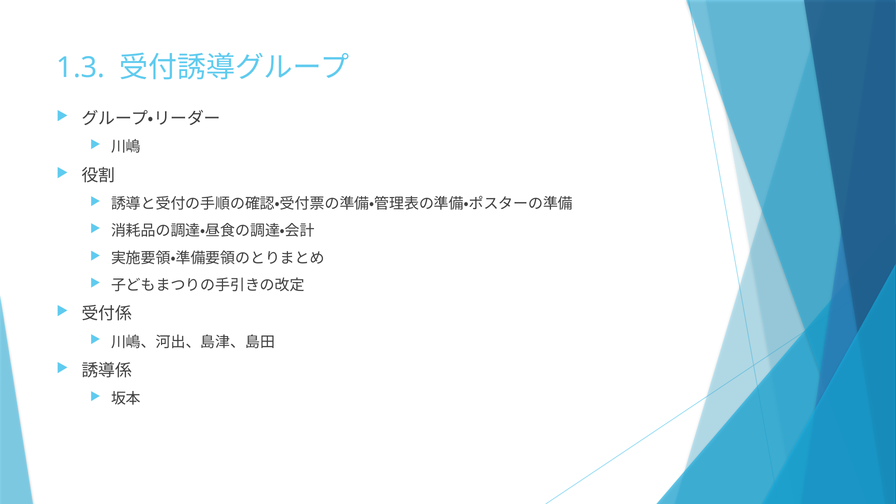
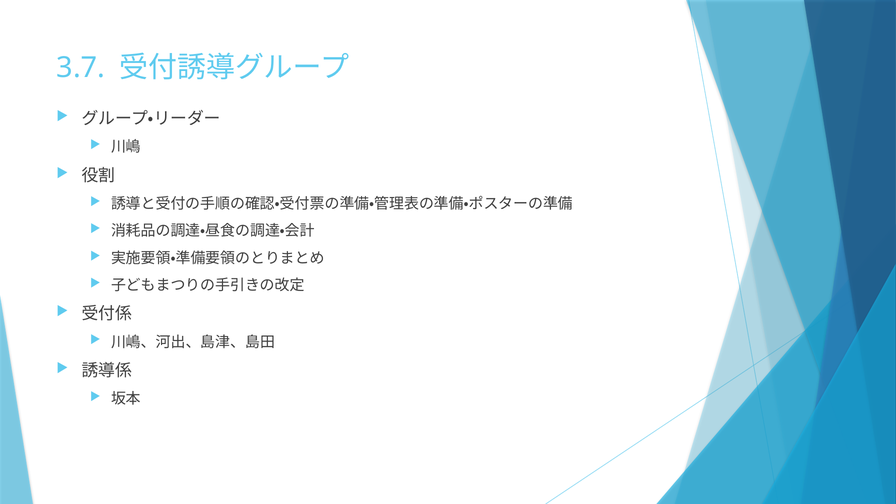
1.3: 1.3 -> 3.7
